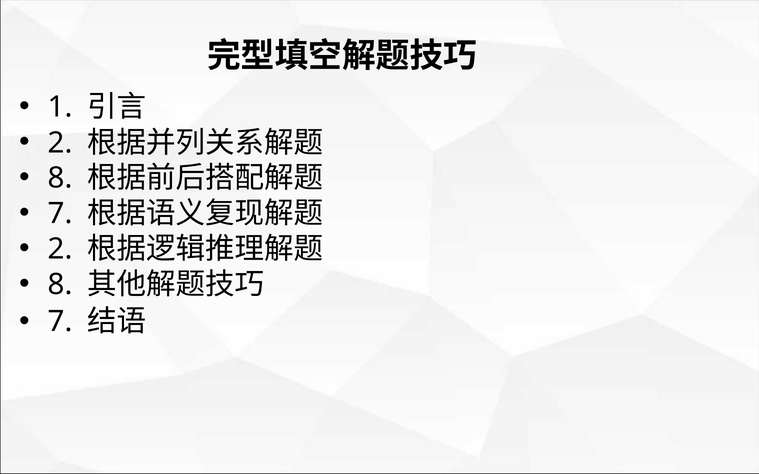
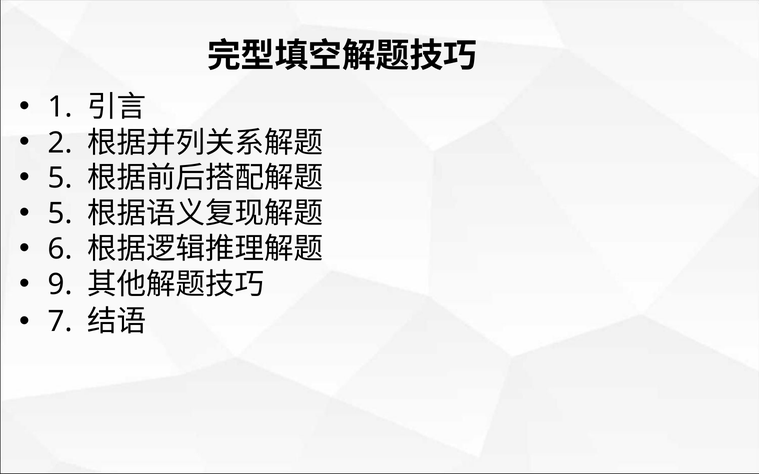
8 at (60, 178): 8 -> 5
7 at (60, 214): 7 -> 5
2 at (60, 249): 2 -> 6
8 at (60, 285): 8 -> 9
